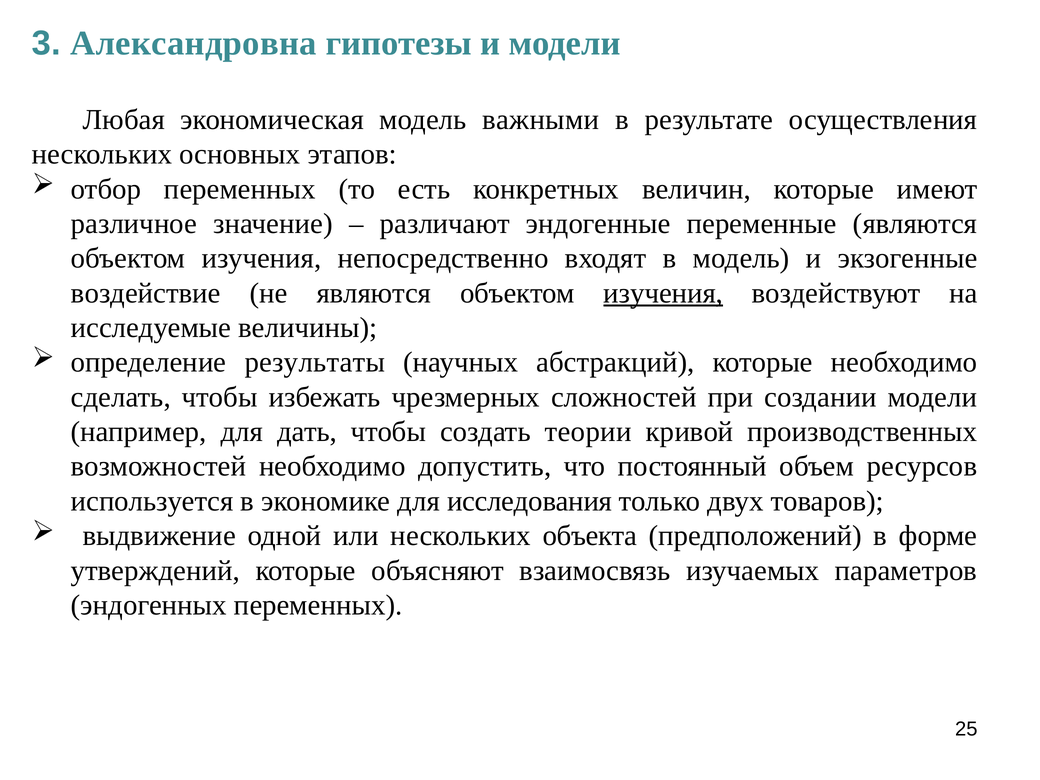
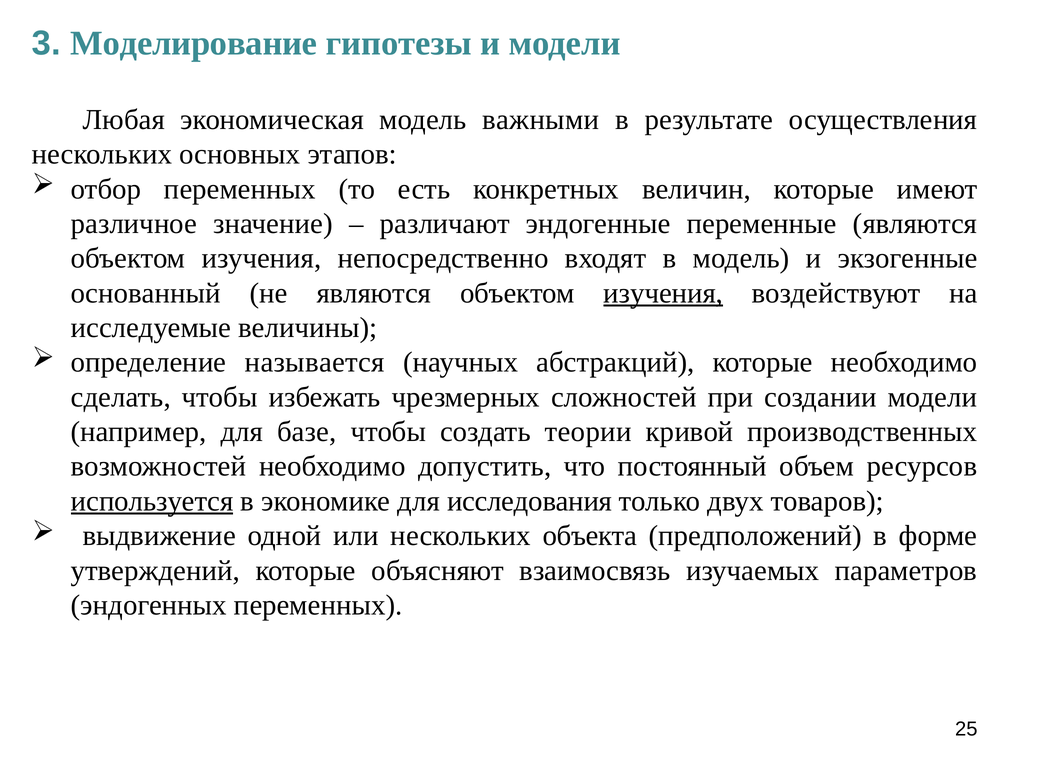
Александровна: Александровна -> Моделирование
воздействие: воздействие -> основанный
результаты: результаты -> называется
дать: дать -> базе
используется underline: none -> present
